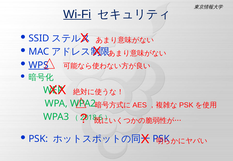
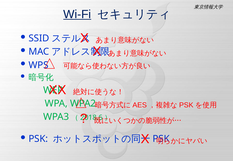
WPS underline: present -> none
